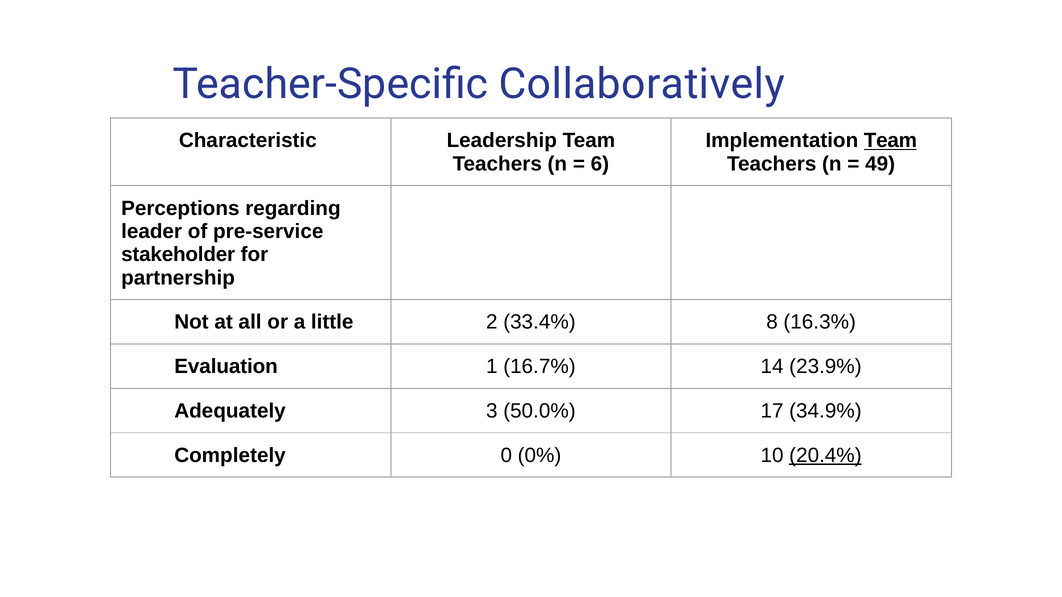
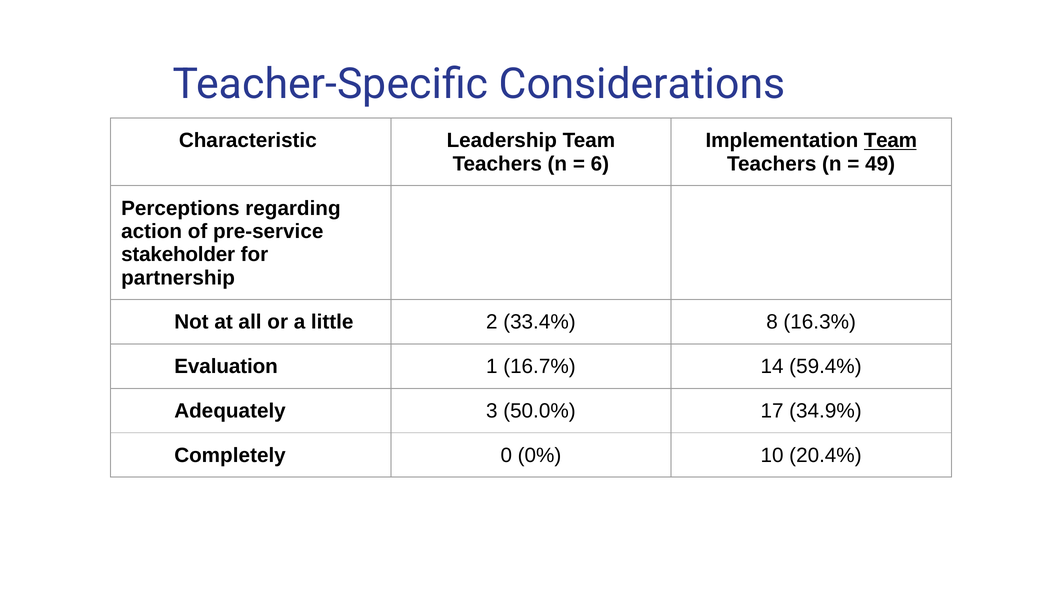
Collaboratively: Collaboratively -> Considerations
leader: leader -> action
23.9%: 23.9% -> 59.4%
20.4% underline: present -> none
